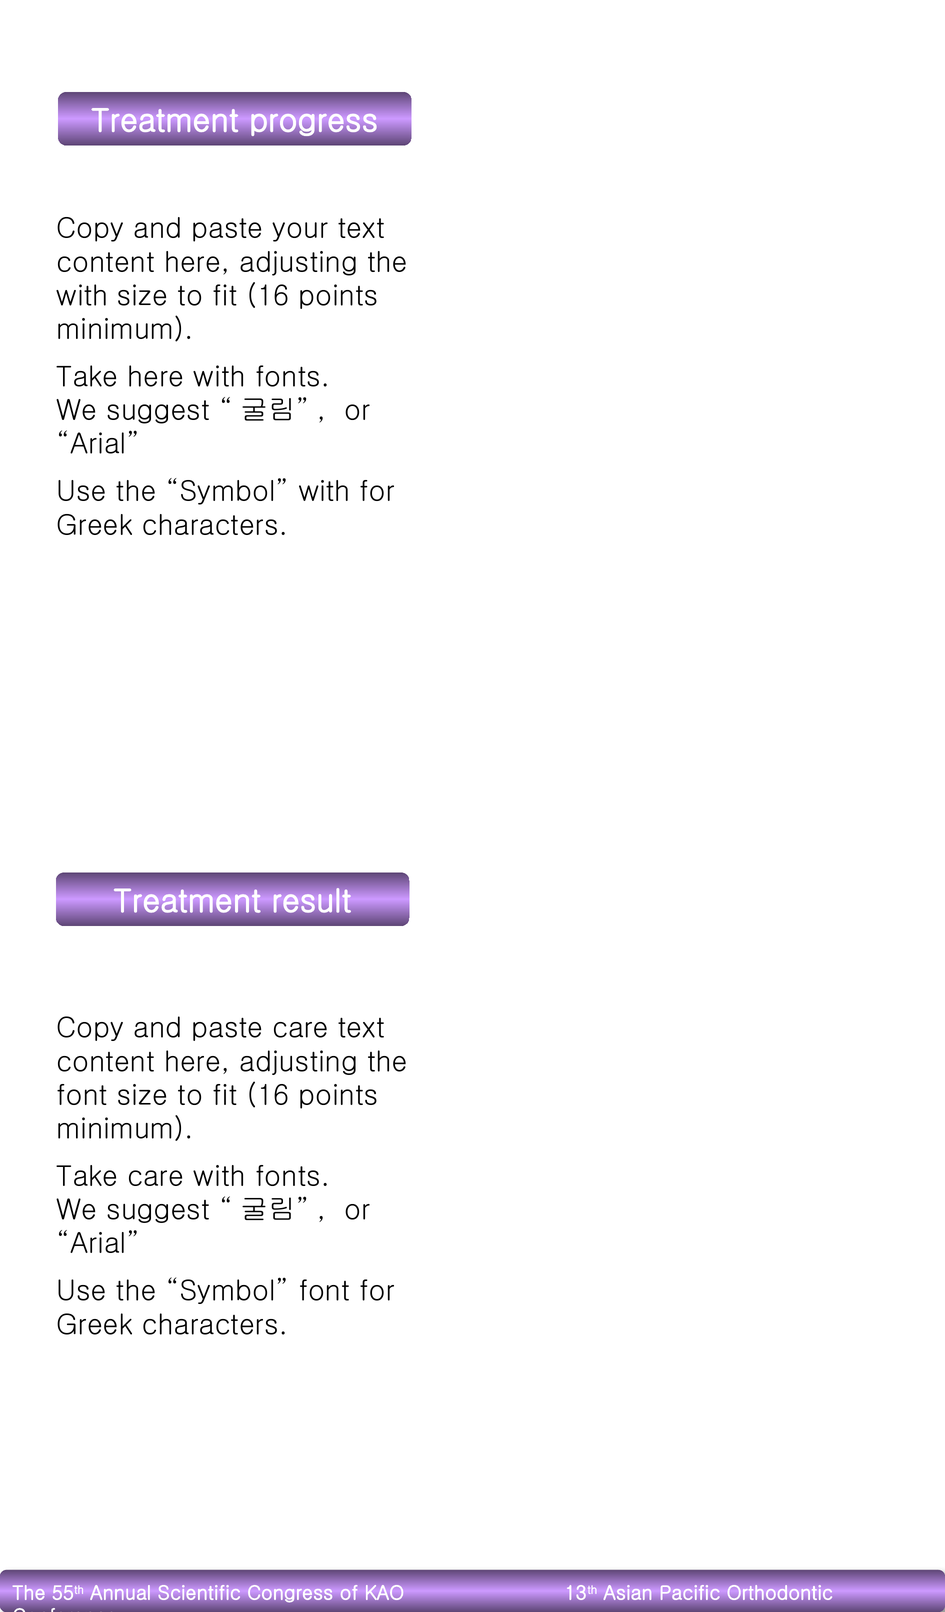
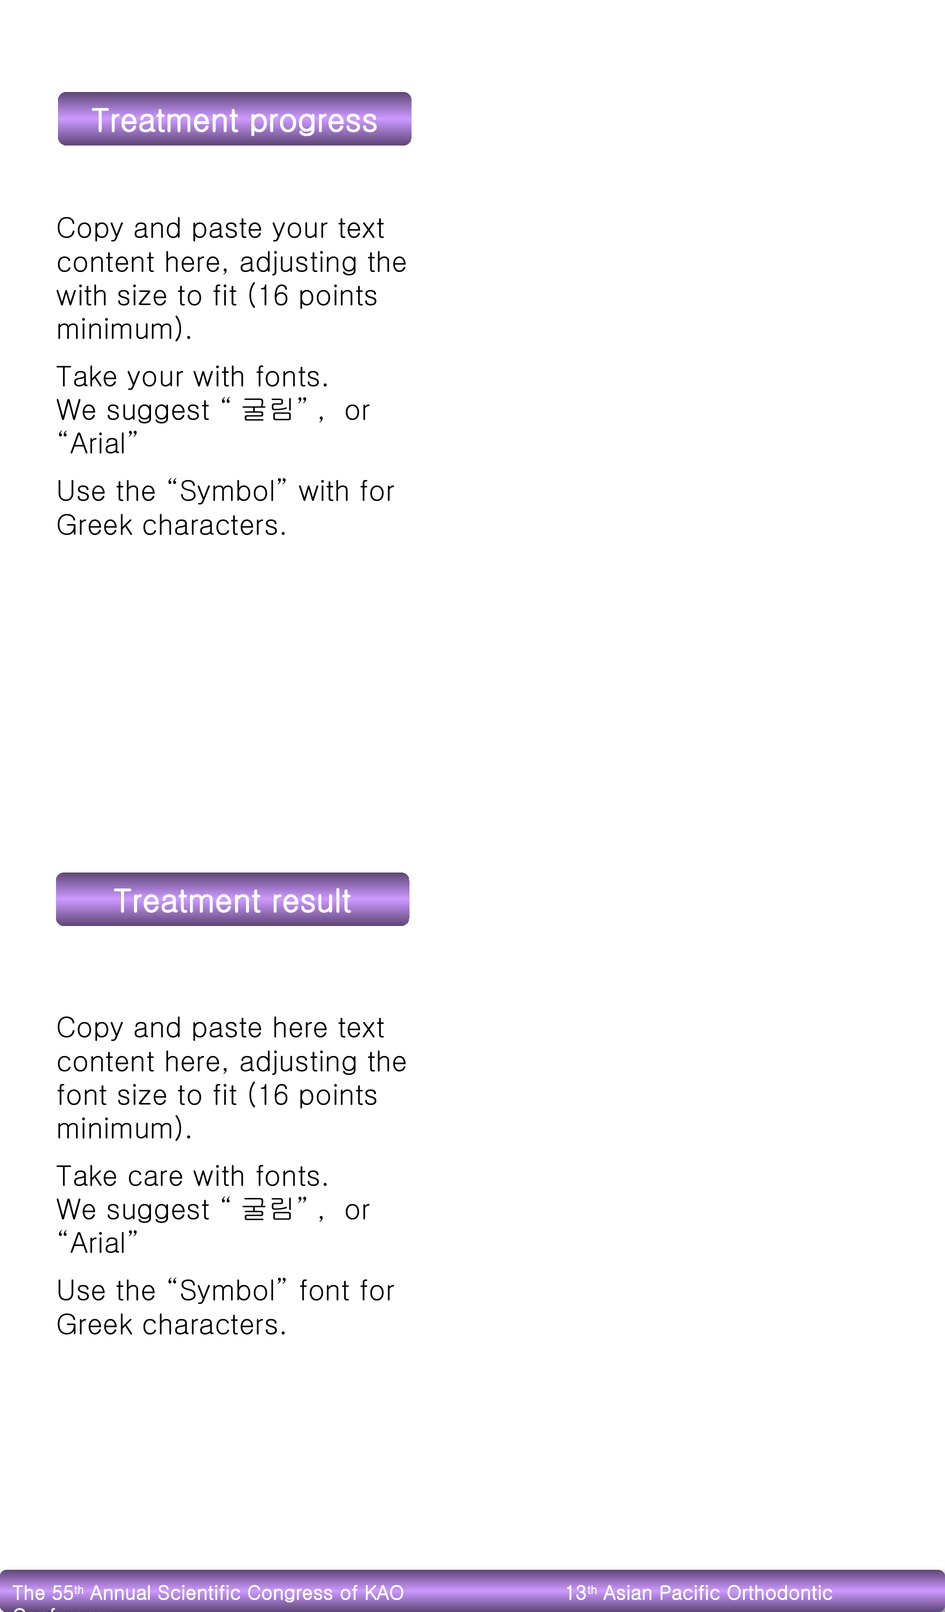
Take here: here -> your
paste care: care -> here
